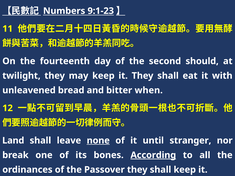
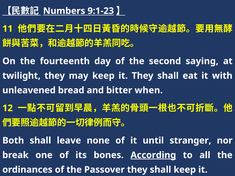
should: should -> saying
Land: Land -> Both
none underline: present -> none
